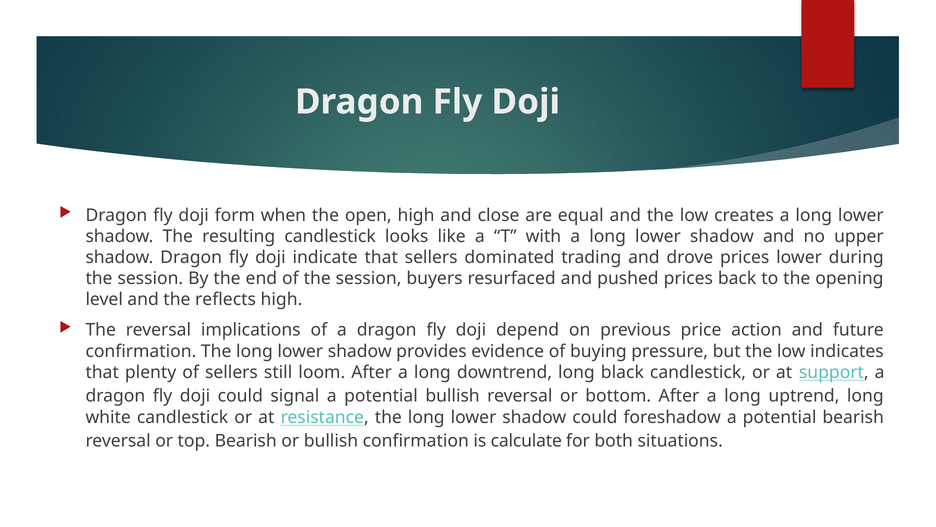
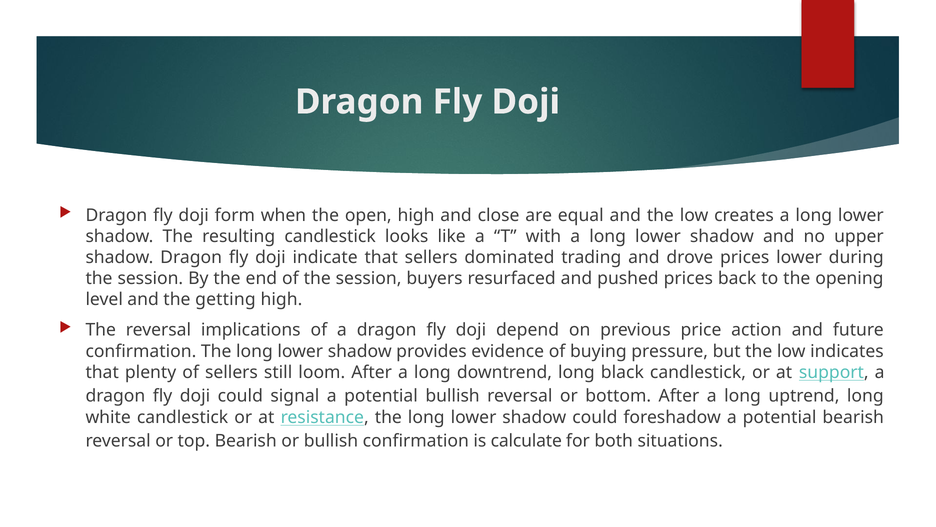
reflects: reflects -> getting
